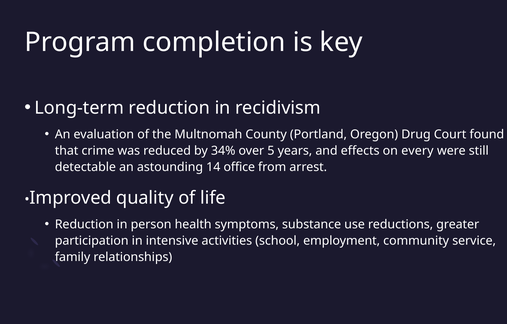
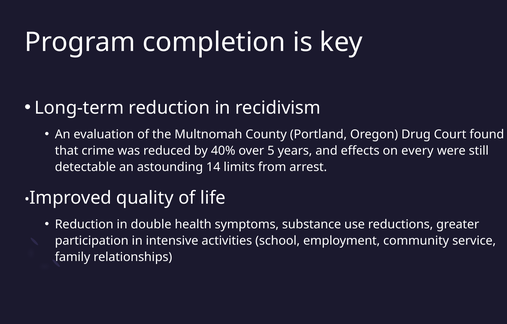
34%: 34% -> 40%
office: office -> limits
person: person -> double
